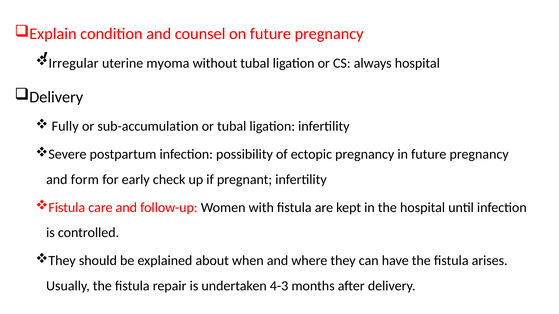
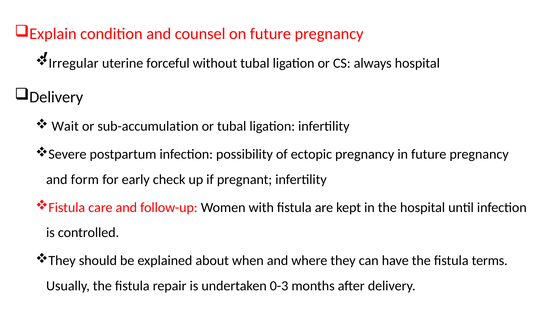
myoma: myoma -> forceful
Fully: Fully -> Wait
arises: arises -> terms
4-3: 4-3 -> 0-3
